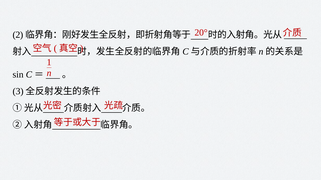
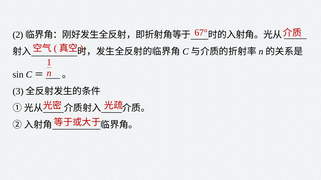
20°: 20° -> 67°
